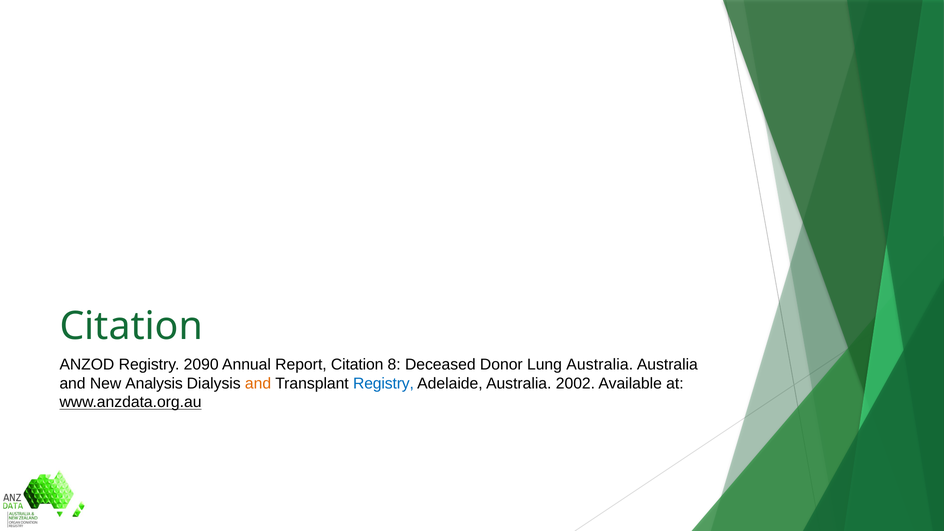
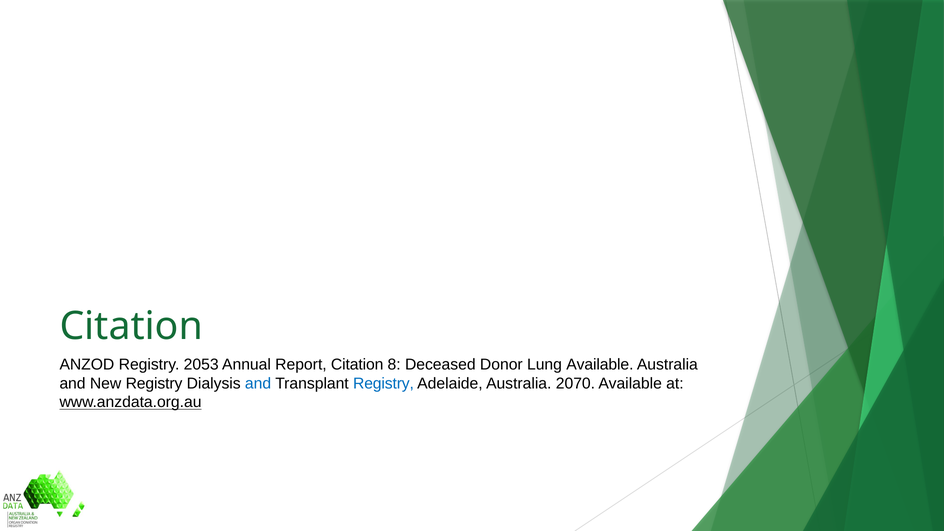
2090: 2090 -> 2053
Lung Australia: Australia -> Available
New Analysis: Analysis -> Registry
and at (258, 383) colour: orange -> blue
2002: 2002 -> 2070
